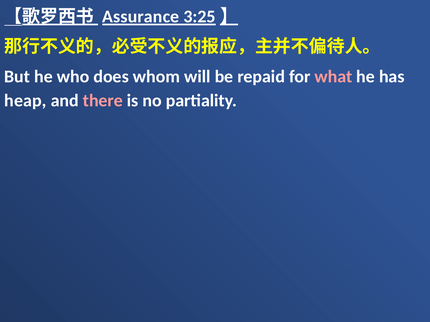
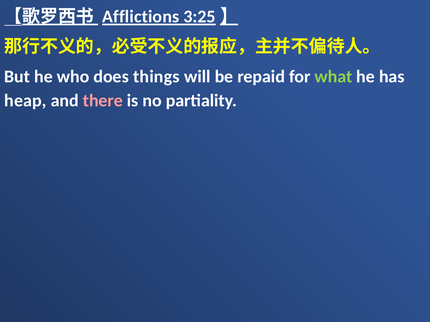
Assurance: Assurance -> Afflictions
whom: whom -> things
what colour: pink -> light green
